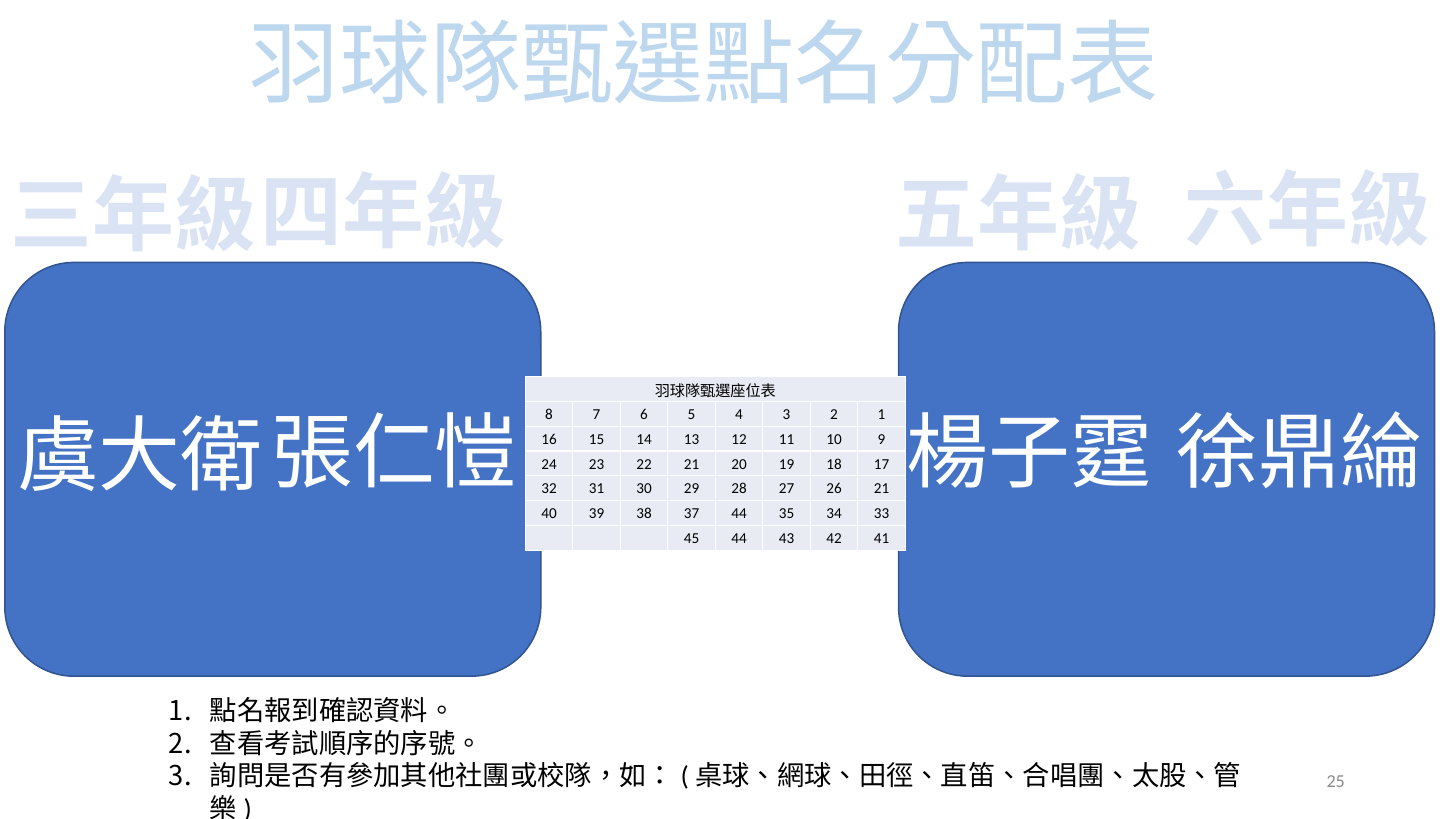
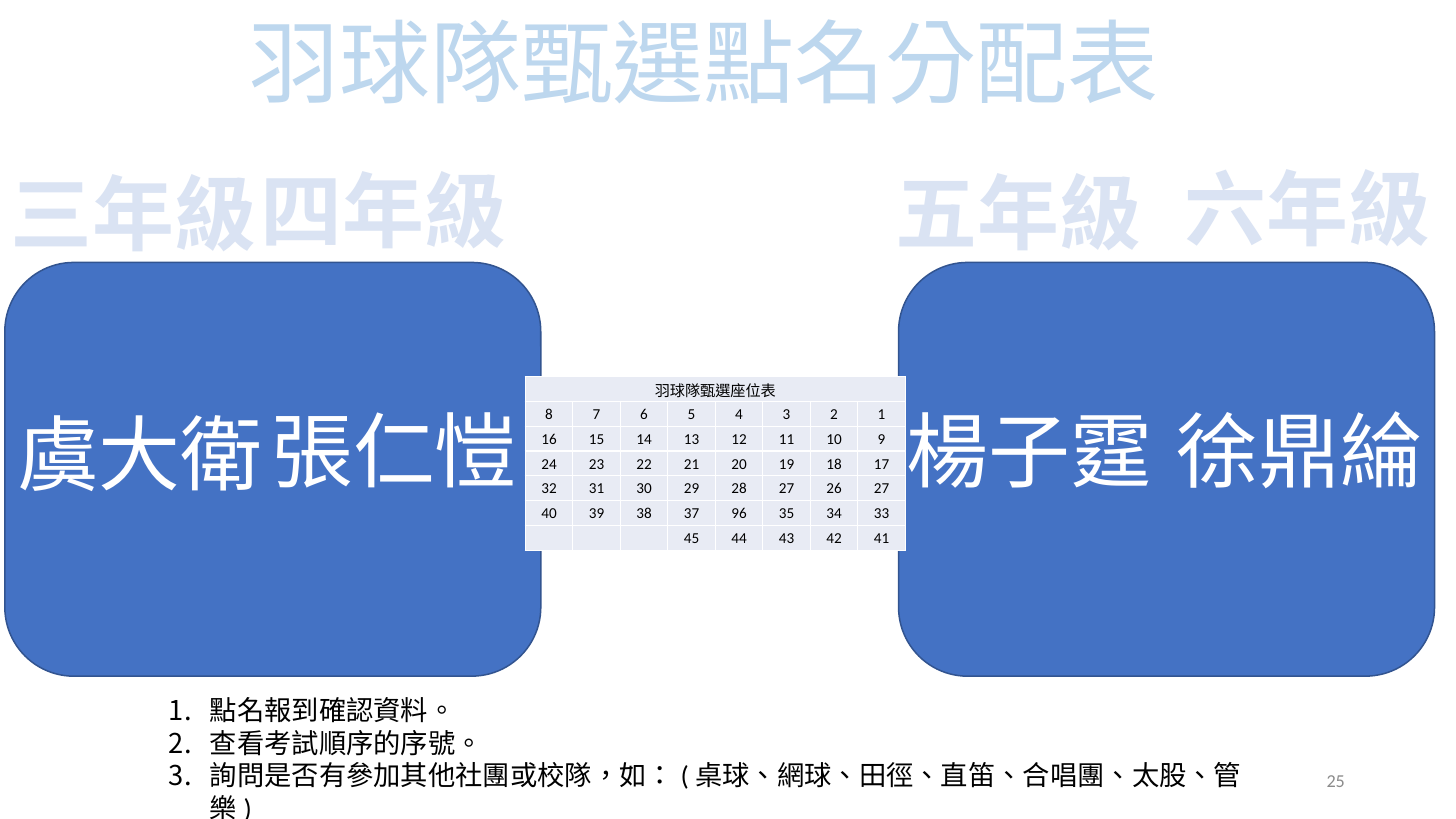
26 21: 21 -> 27
37 44: 44 -> 96
